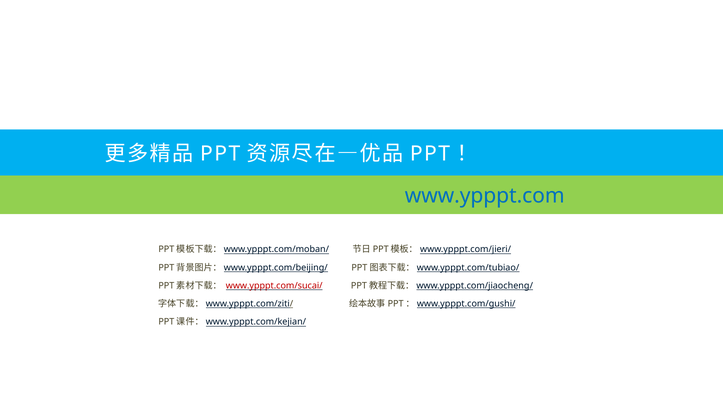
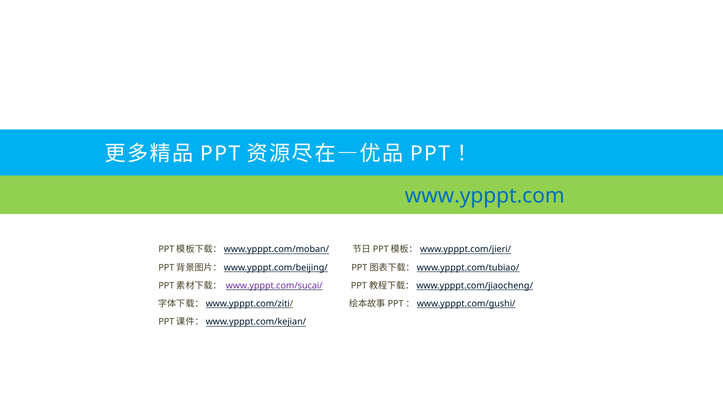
www.ypppt.com/sucai/ colour: red -> purple
